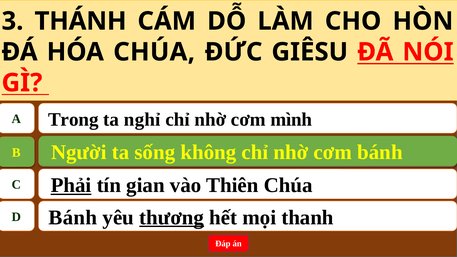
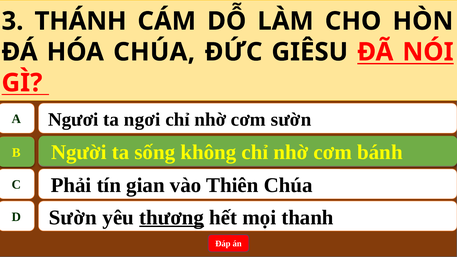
Trong: Trong -> Ngươi
nghỉ: nghỉ -> ngơi
cơm mình: mình -> sườn
Phải underline: present -> none
D Bánh: Bánh -> Sườn
